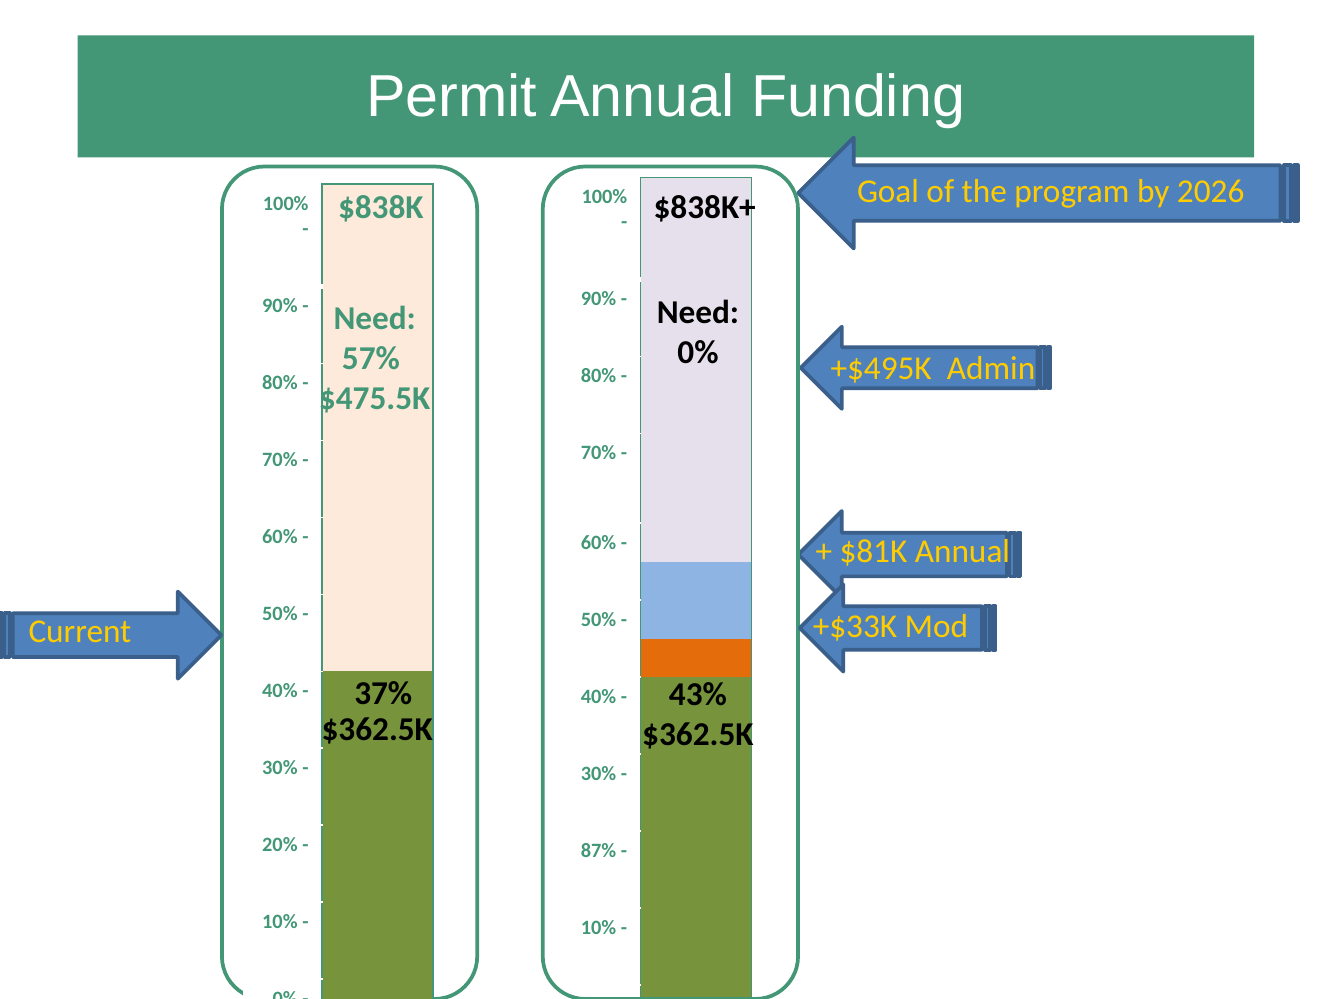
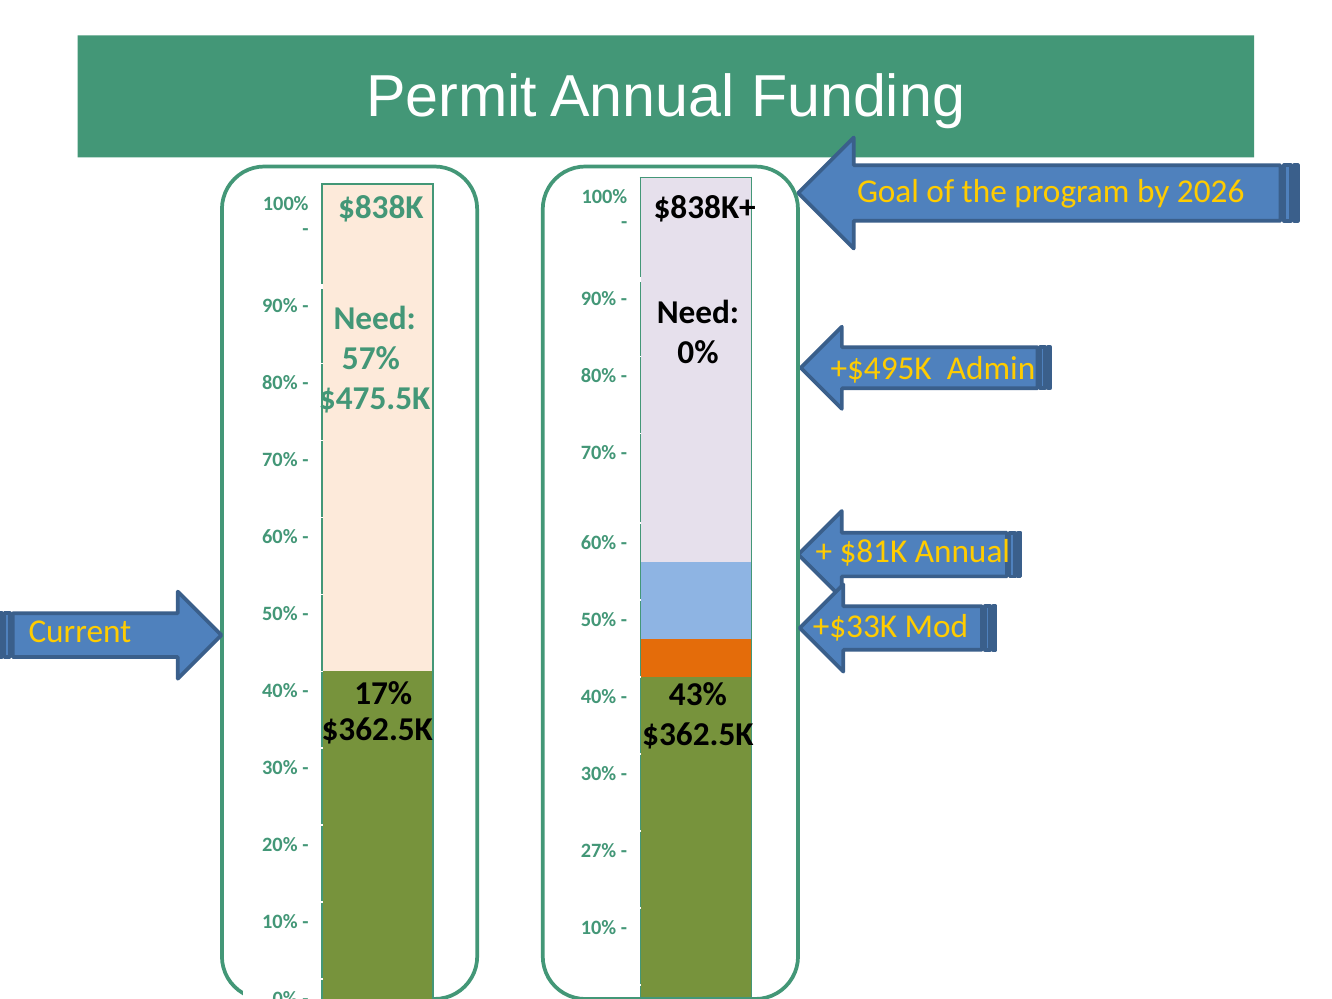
37%: 37% -> 17%
87%: 87% -> 27%
